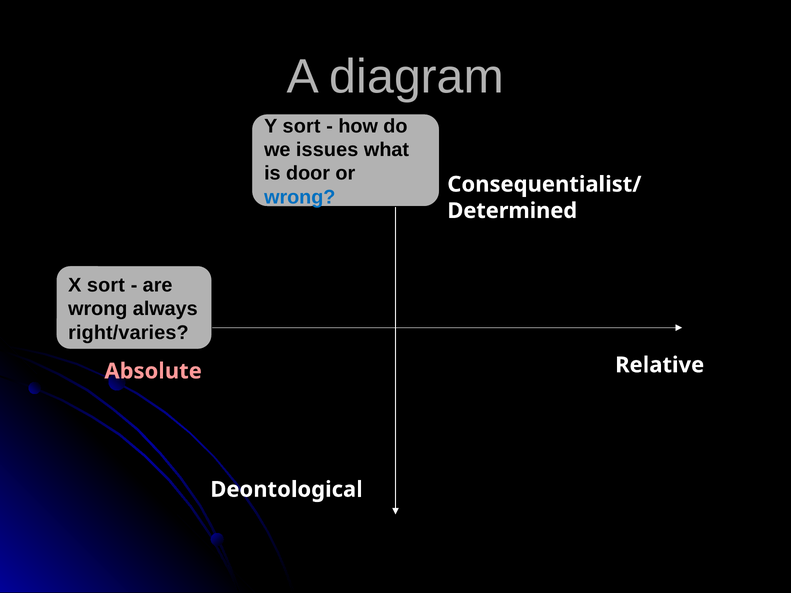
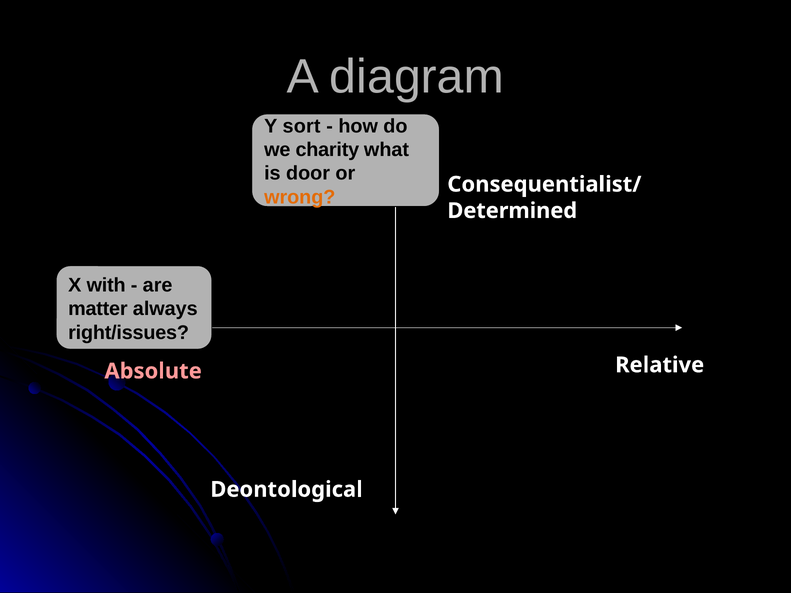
issues: issues -> charity
wrong at (300, 197) colour: blue -> orange
X sort: sort -> with
wrong at (98, 309): wrong -> matter
right/varies: right/varies -> right/issues
